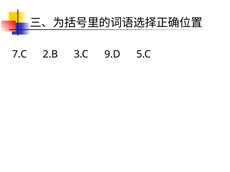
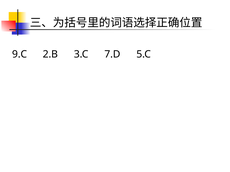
7.C: 7.C -> 9.C
9.D: 9.D -> 7.D
